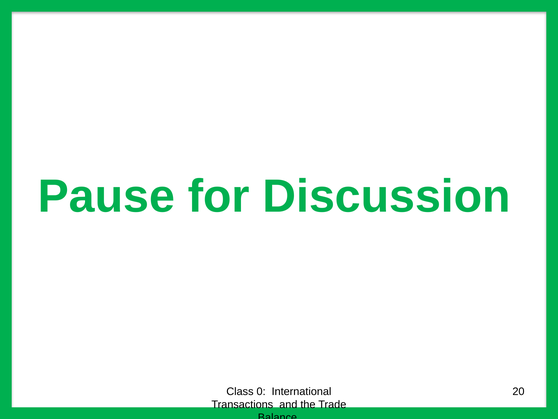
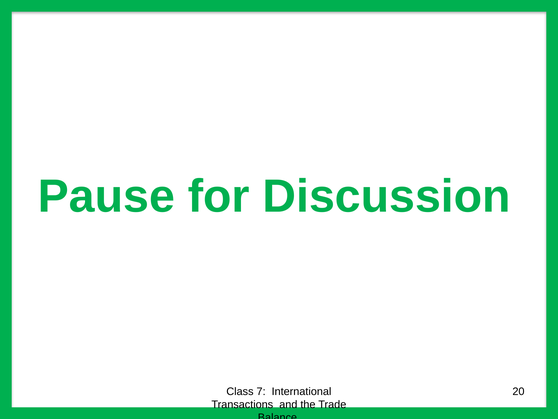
0: 0 -> 7
